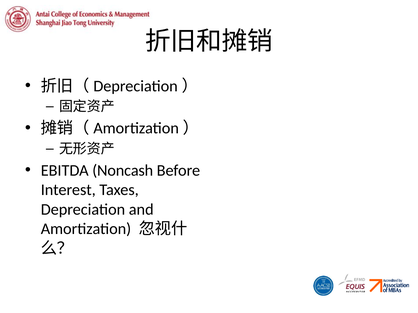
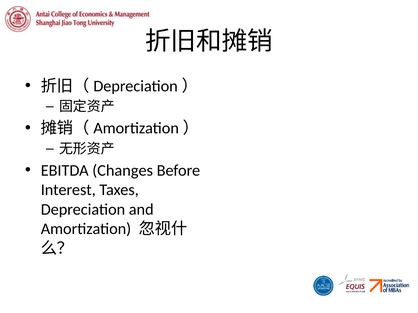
Noncash: Noncash -> Changes
